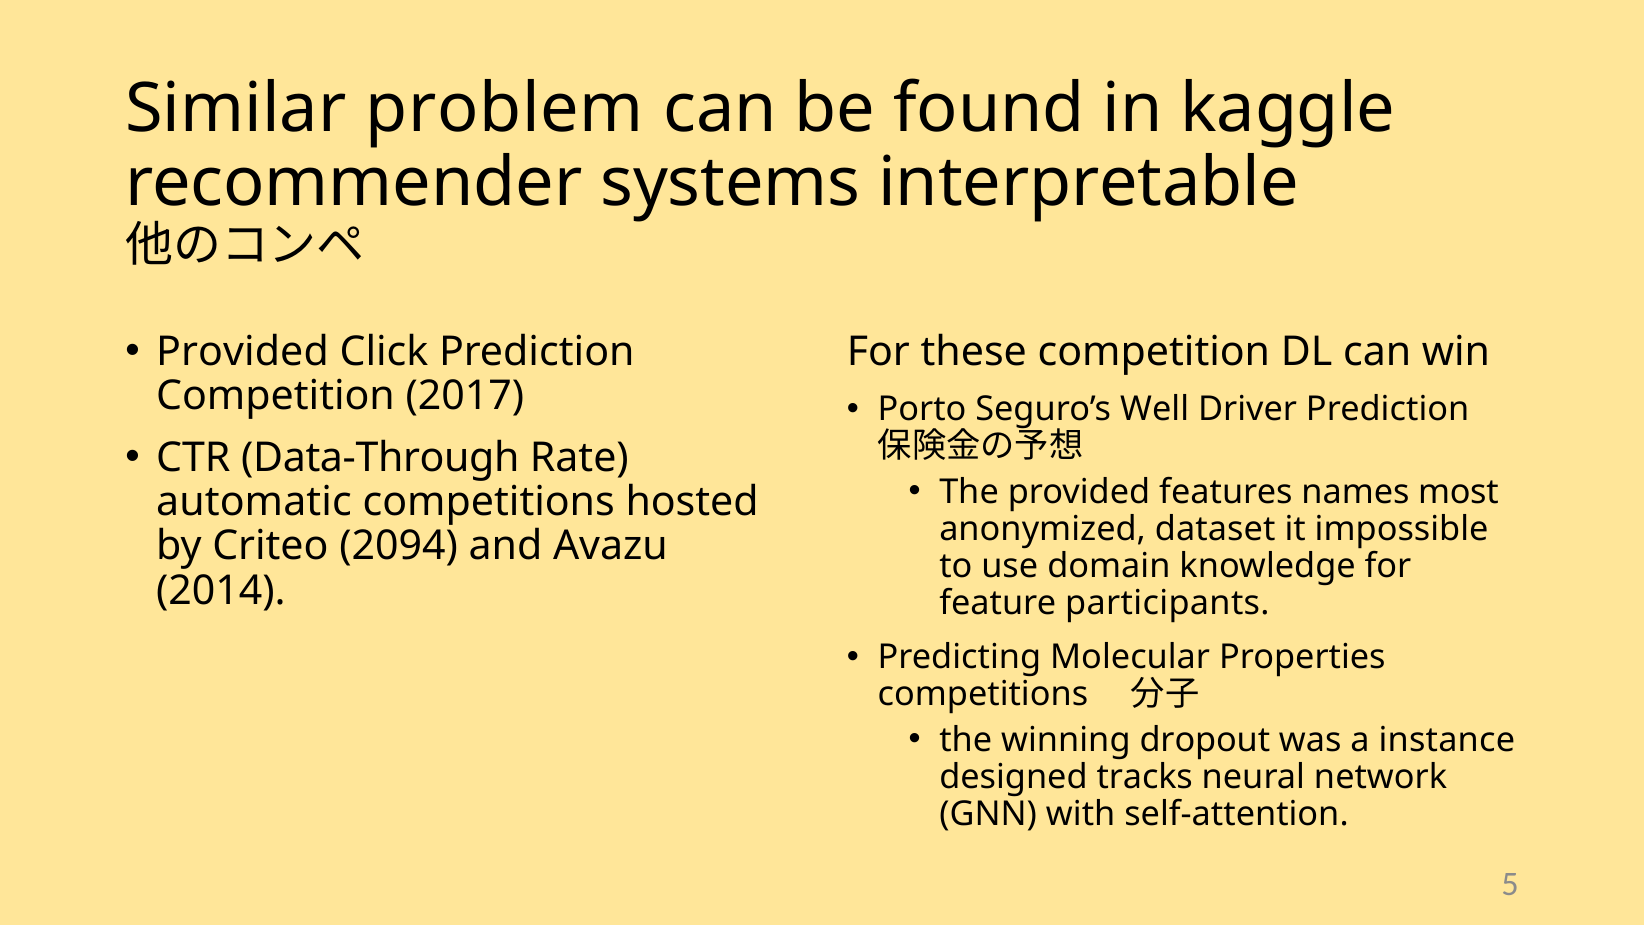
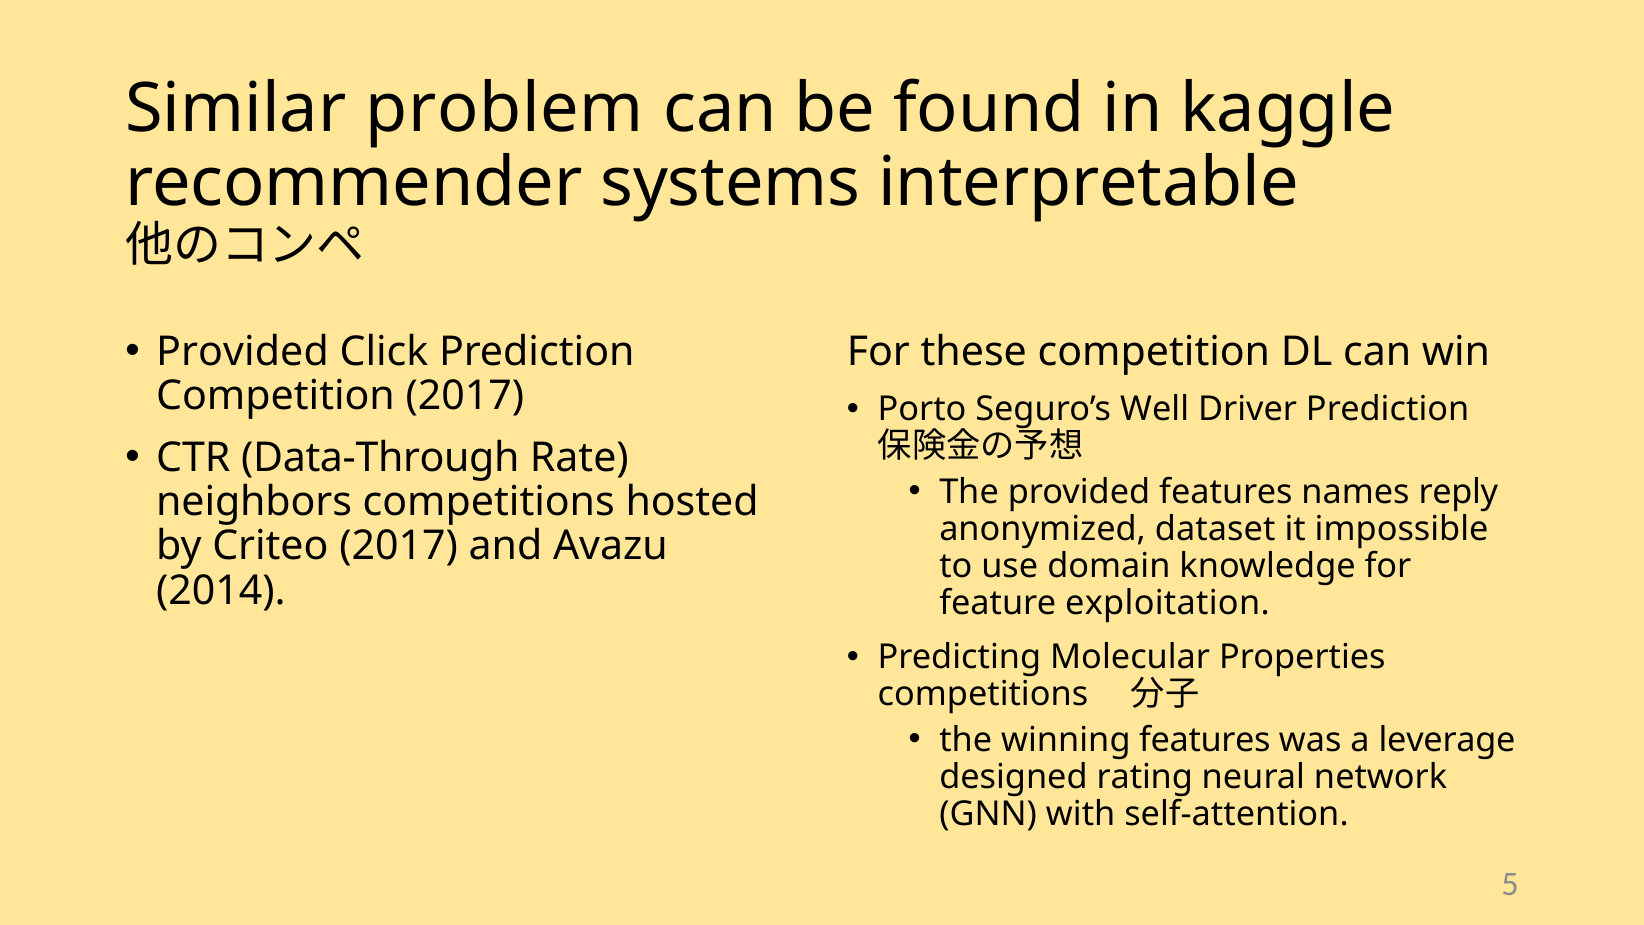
most: most -> reply
automatic: automatic -> neighbors
Criteo 2094: 2094 -> 2017
participants: participants -> exploitation
winning dropout: dropout -> features
instance: instance -> leverage
tracks: tracks -> rating
